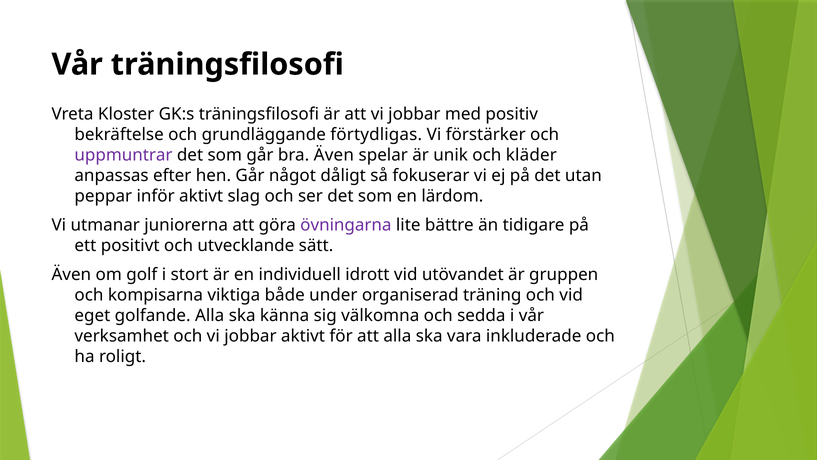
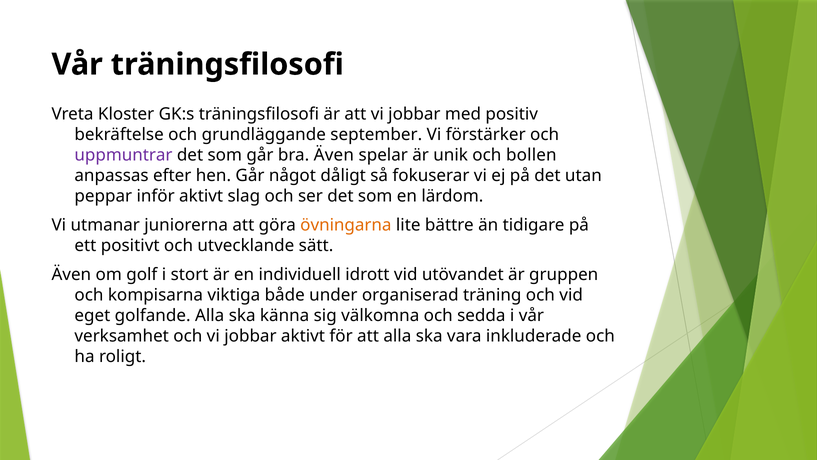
förtydligas: förtydligas -> september
kläder: kläder -> bollen
övningarna colour: purple -> orange
